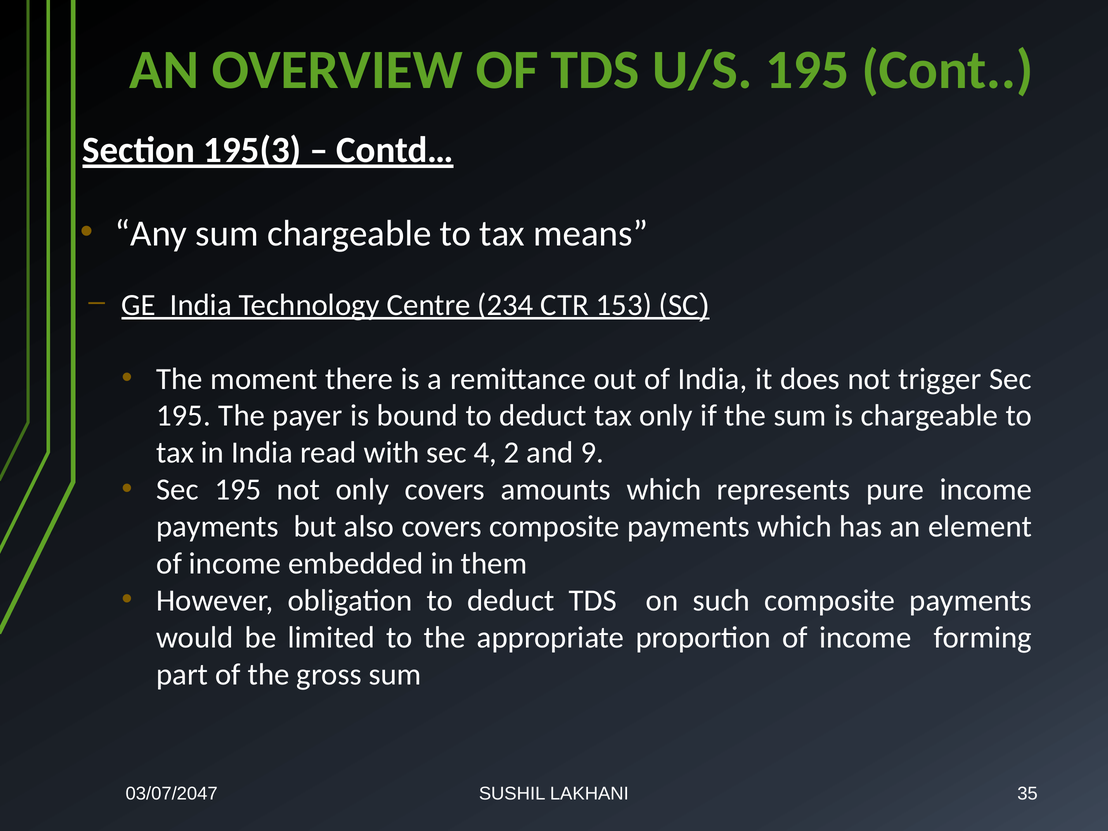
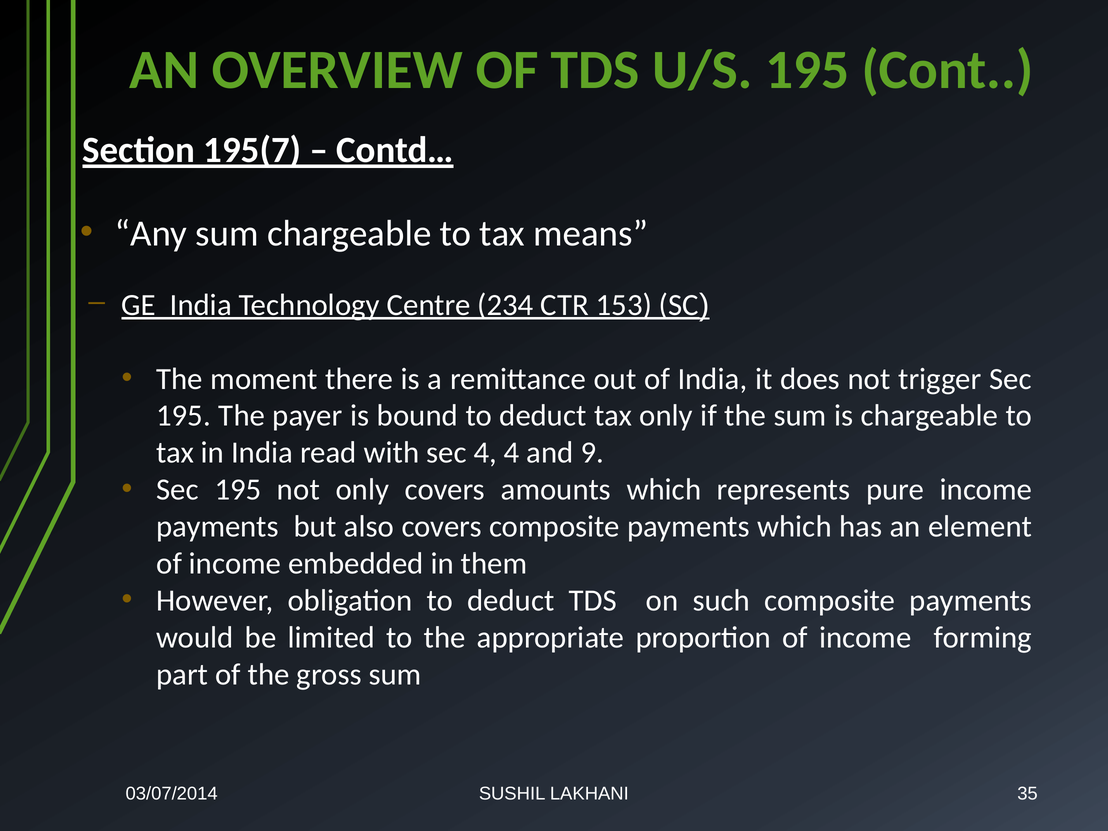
195(3: 195(3 -> 195(7
4 2: 2 -> 4
03/07/2047: 03/07/2047 -> 03/07/2014
